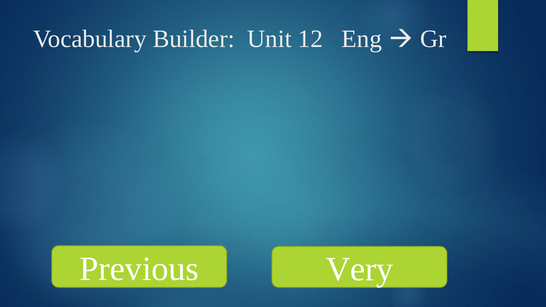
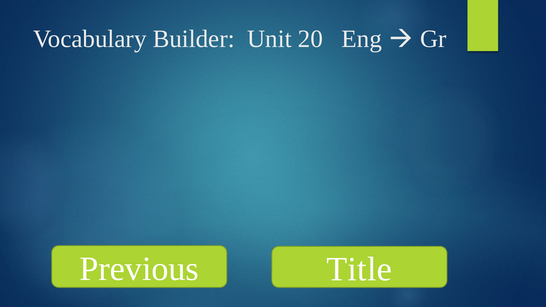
12: 12 -> 20
Very: Very -> Title
